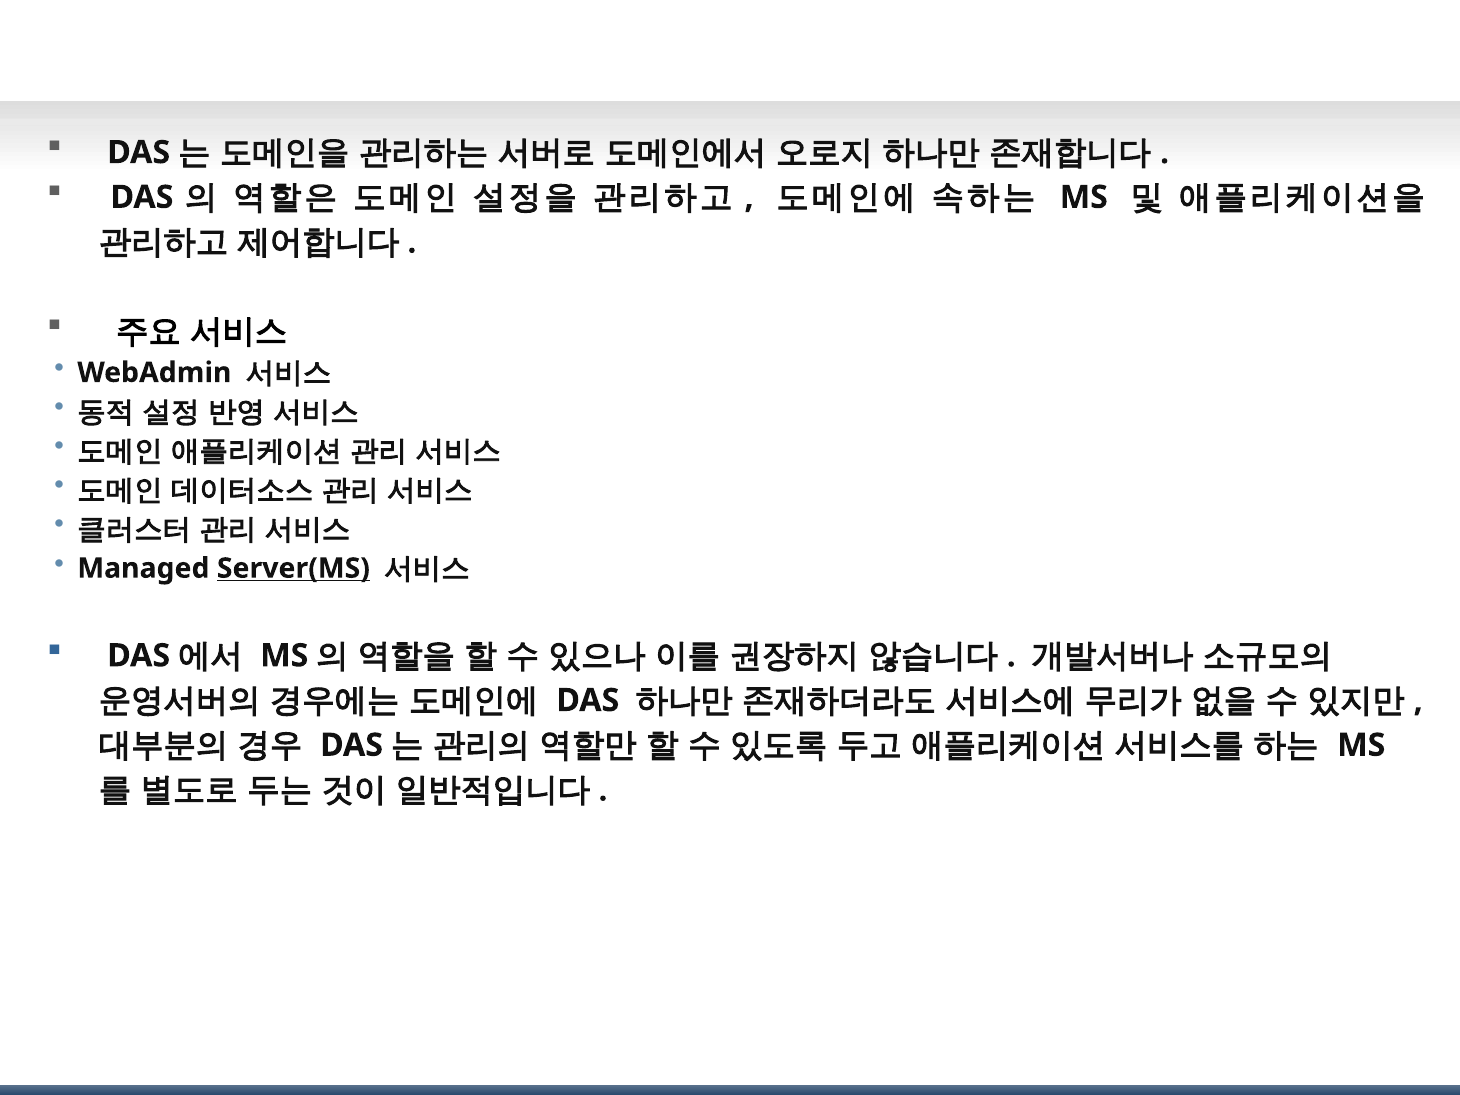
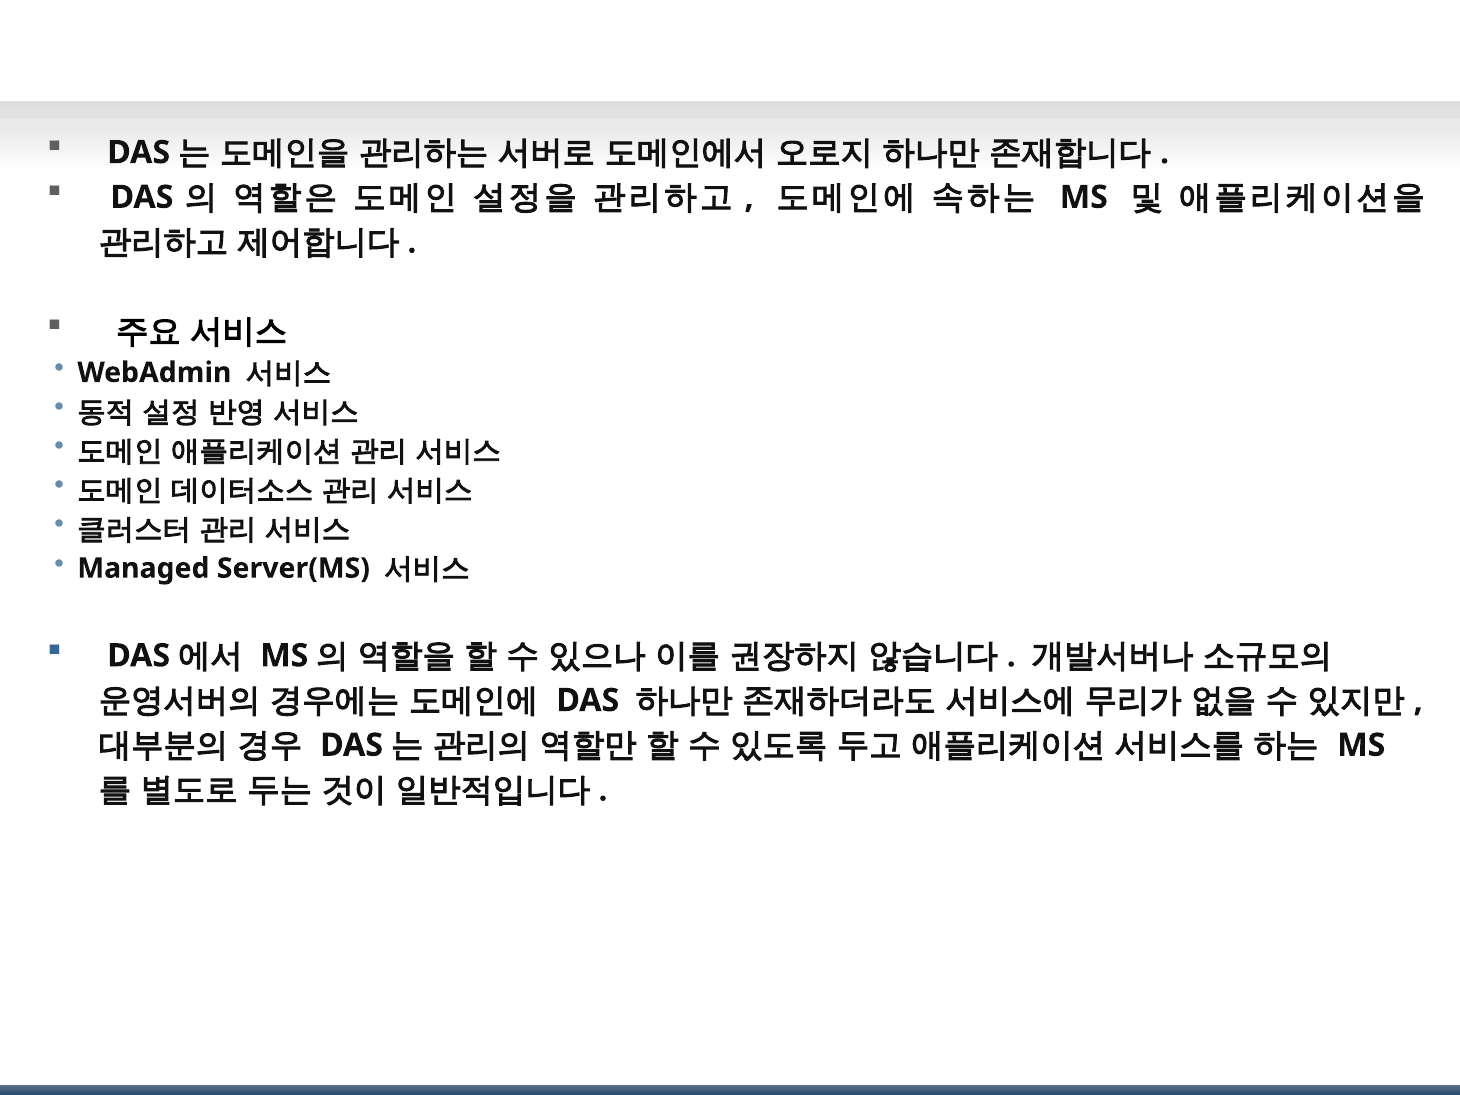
Server(MS underline: present -> none
